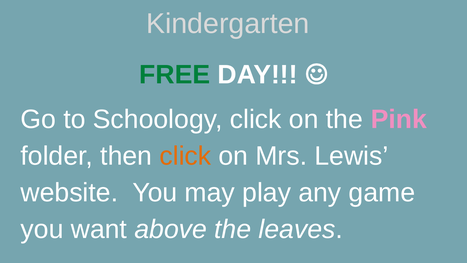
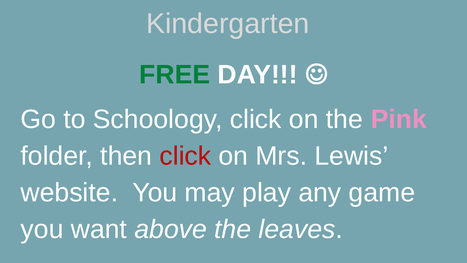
click at (185, 156) colour: orange -> red
